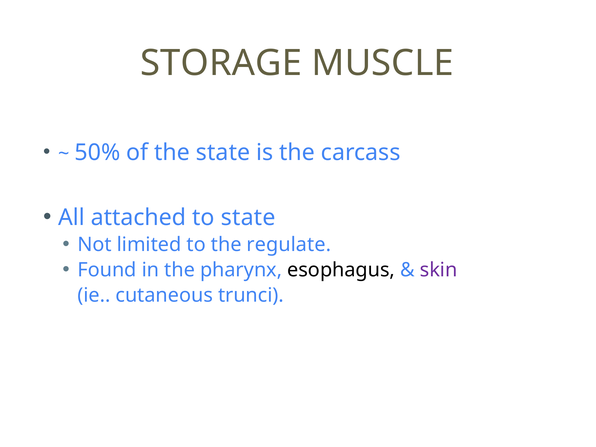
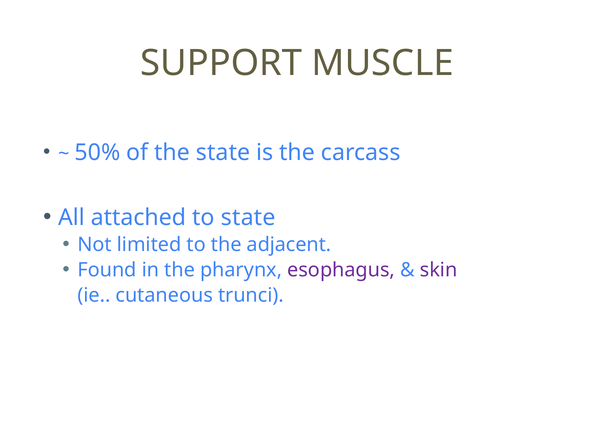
STORAGE: STORAGE -> SUPPORT
regulate: regulate -> adjacent
esophagus colour: black -> purple
